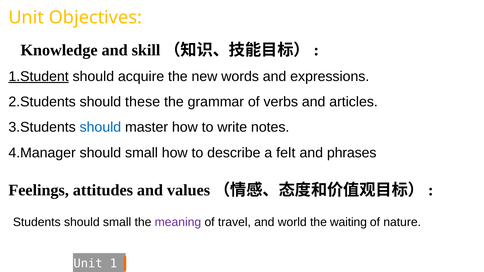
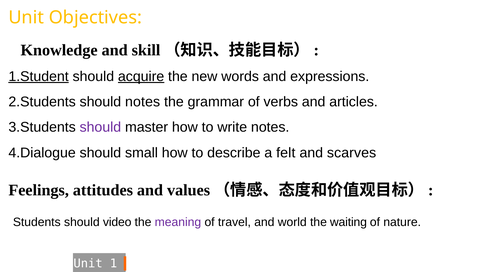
acquire underline: none -> present
should these: these -> notes
should at (100, 127) colour: blue -> purple
4.Manager: 4.Manager -> 4.Dialogue
phrases: phrases -> scarves
Students should small: small -> video
